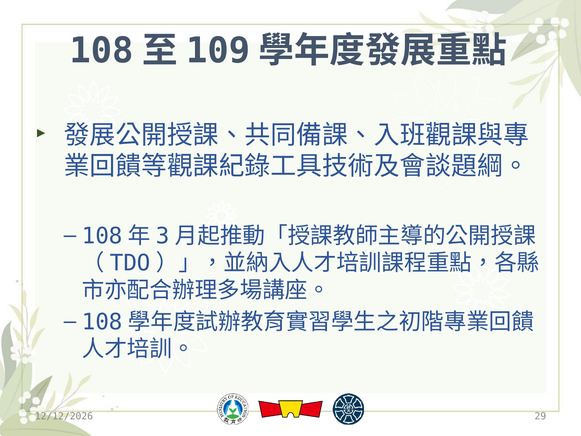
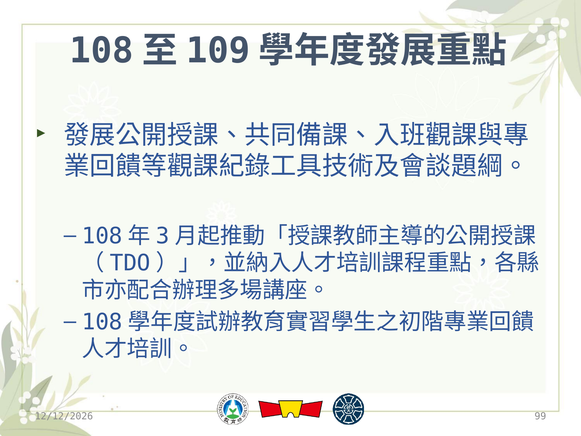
29: 29 -> 99
